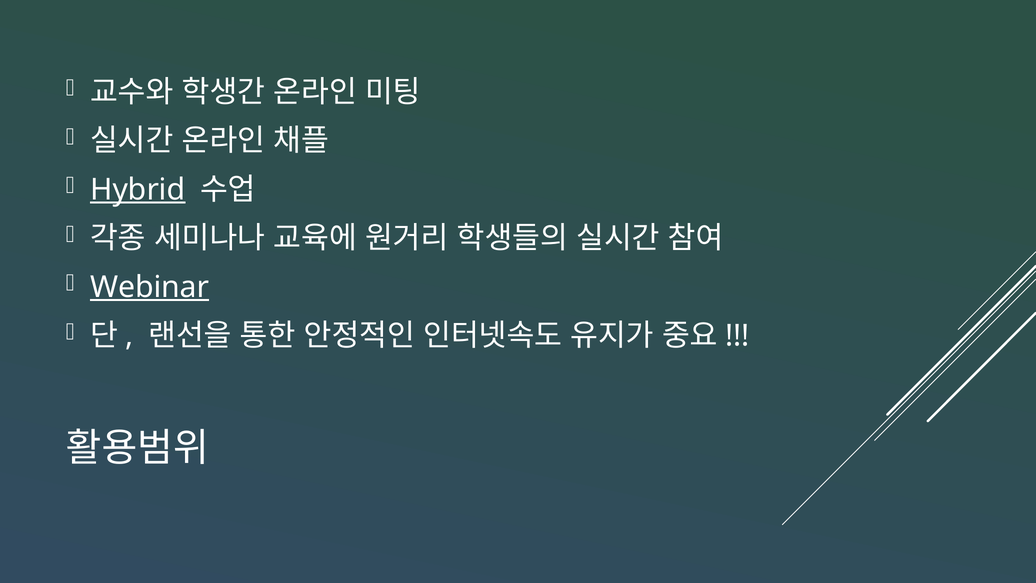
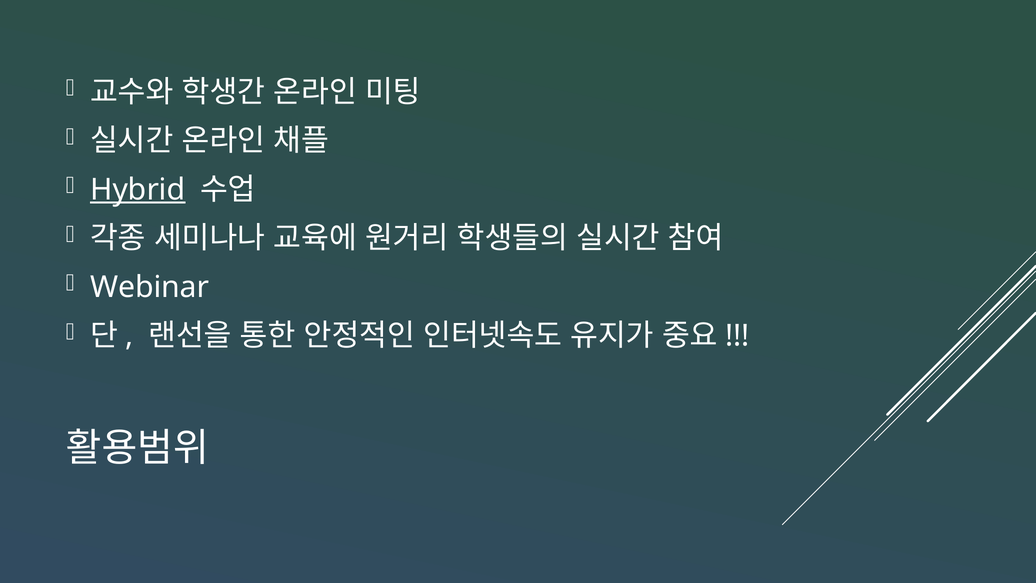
Webinar underline: present -> none
